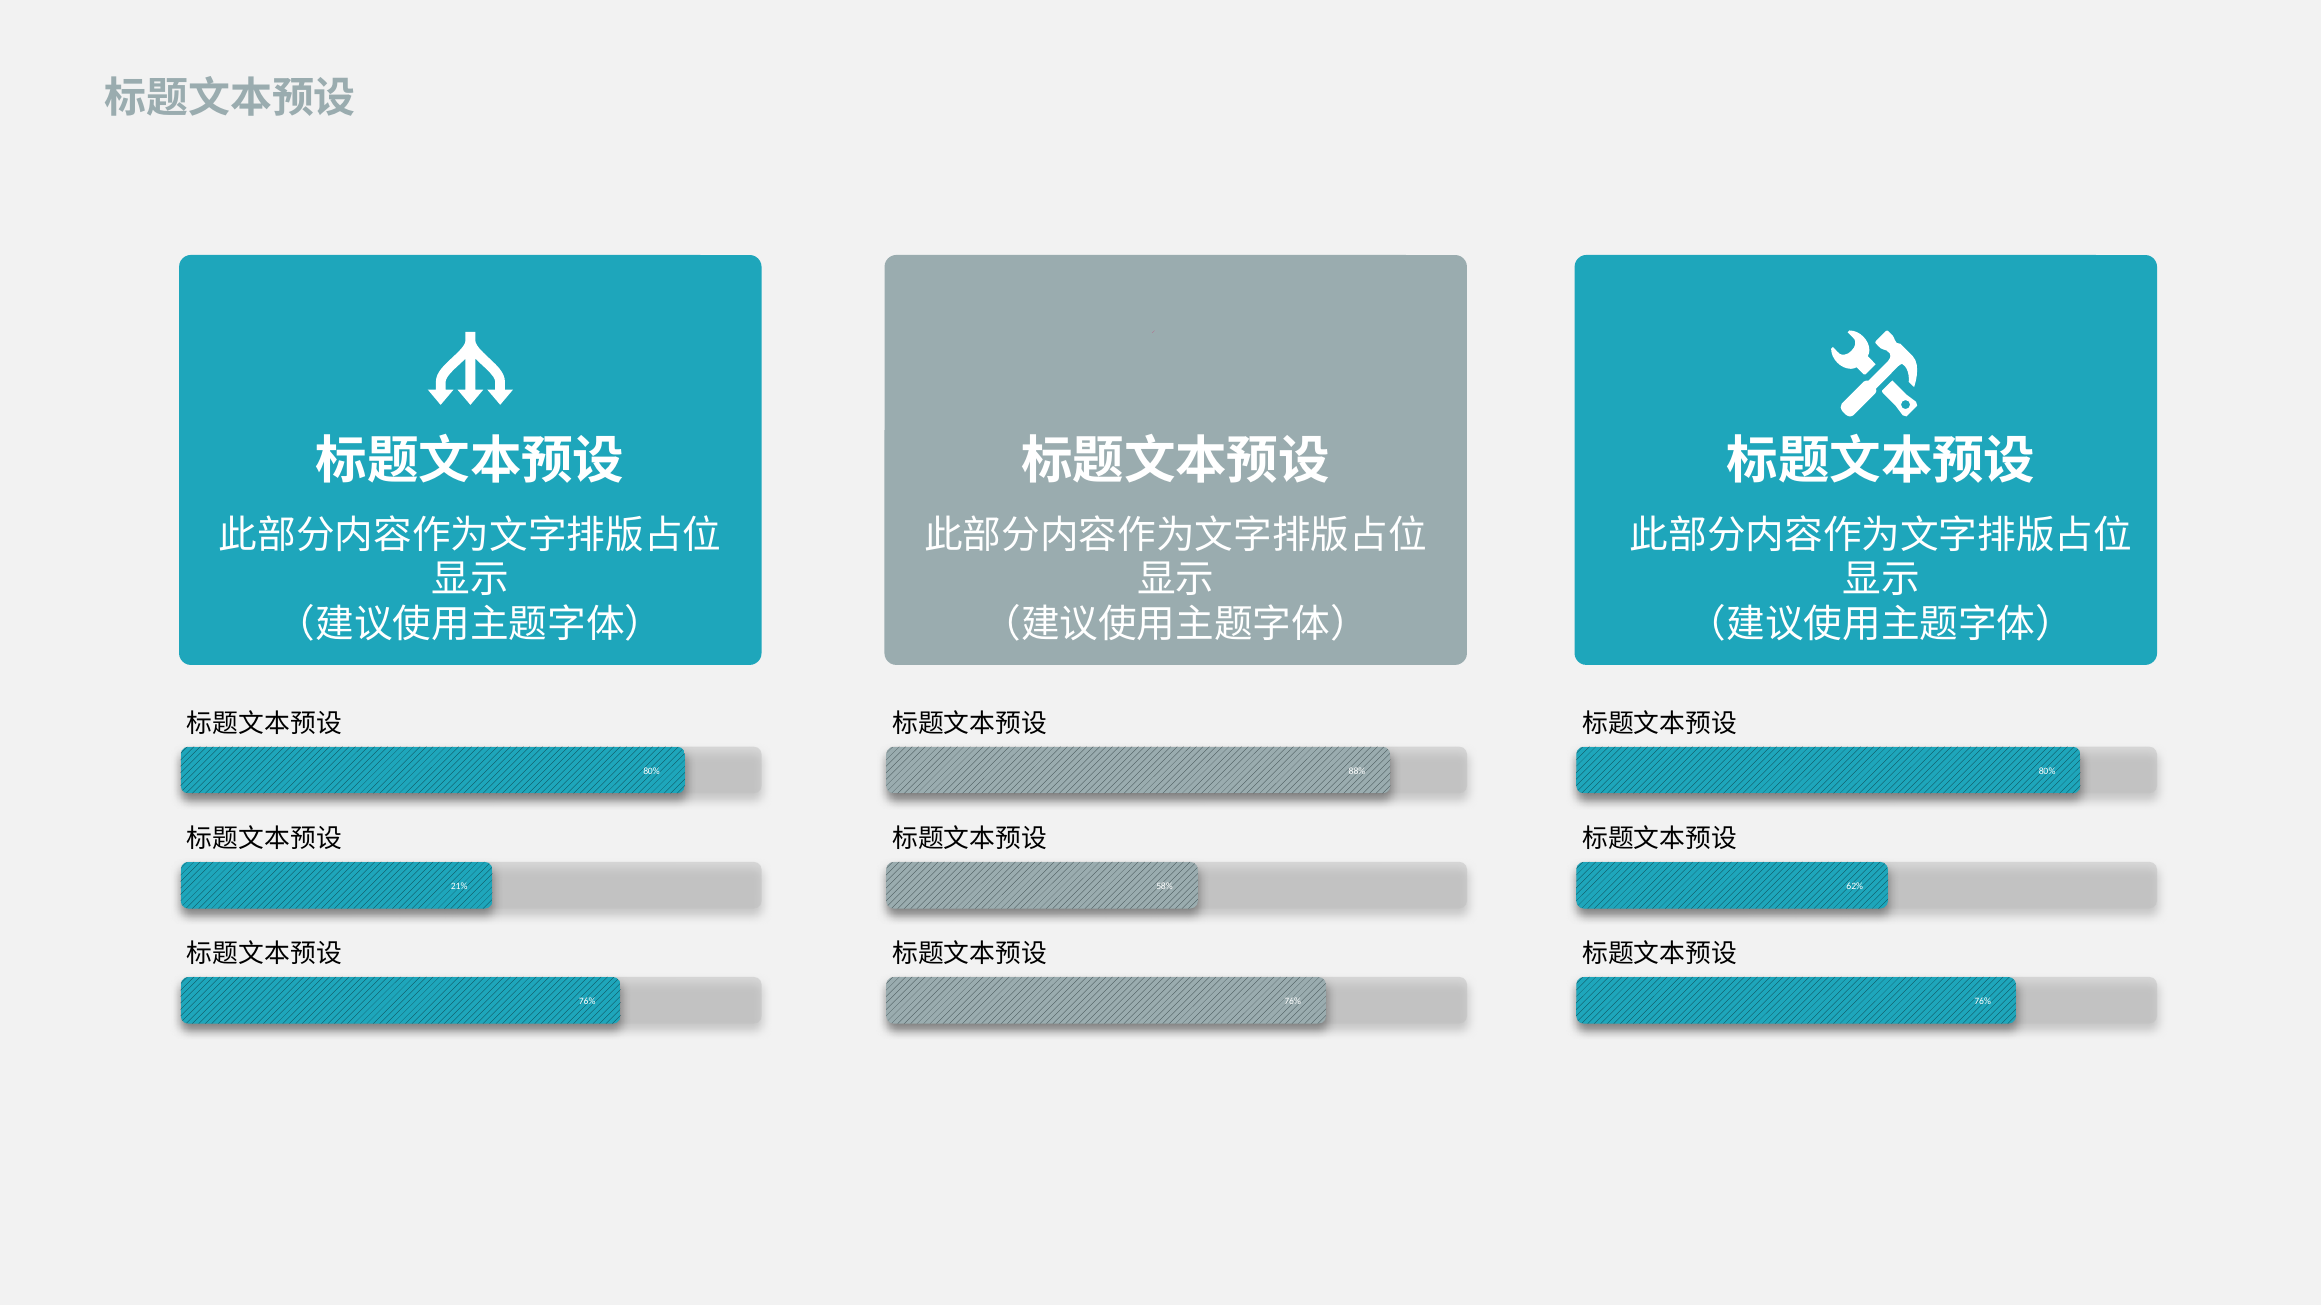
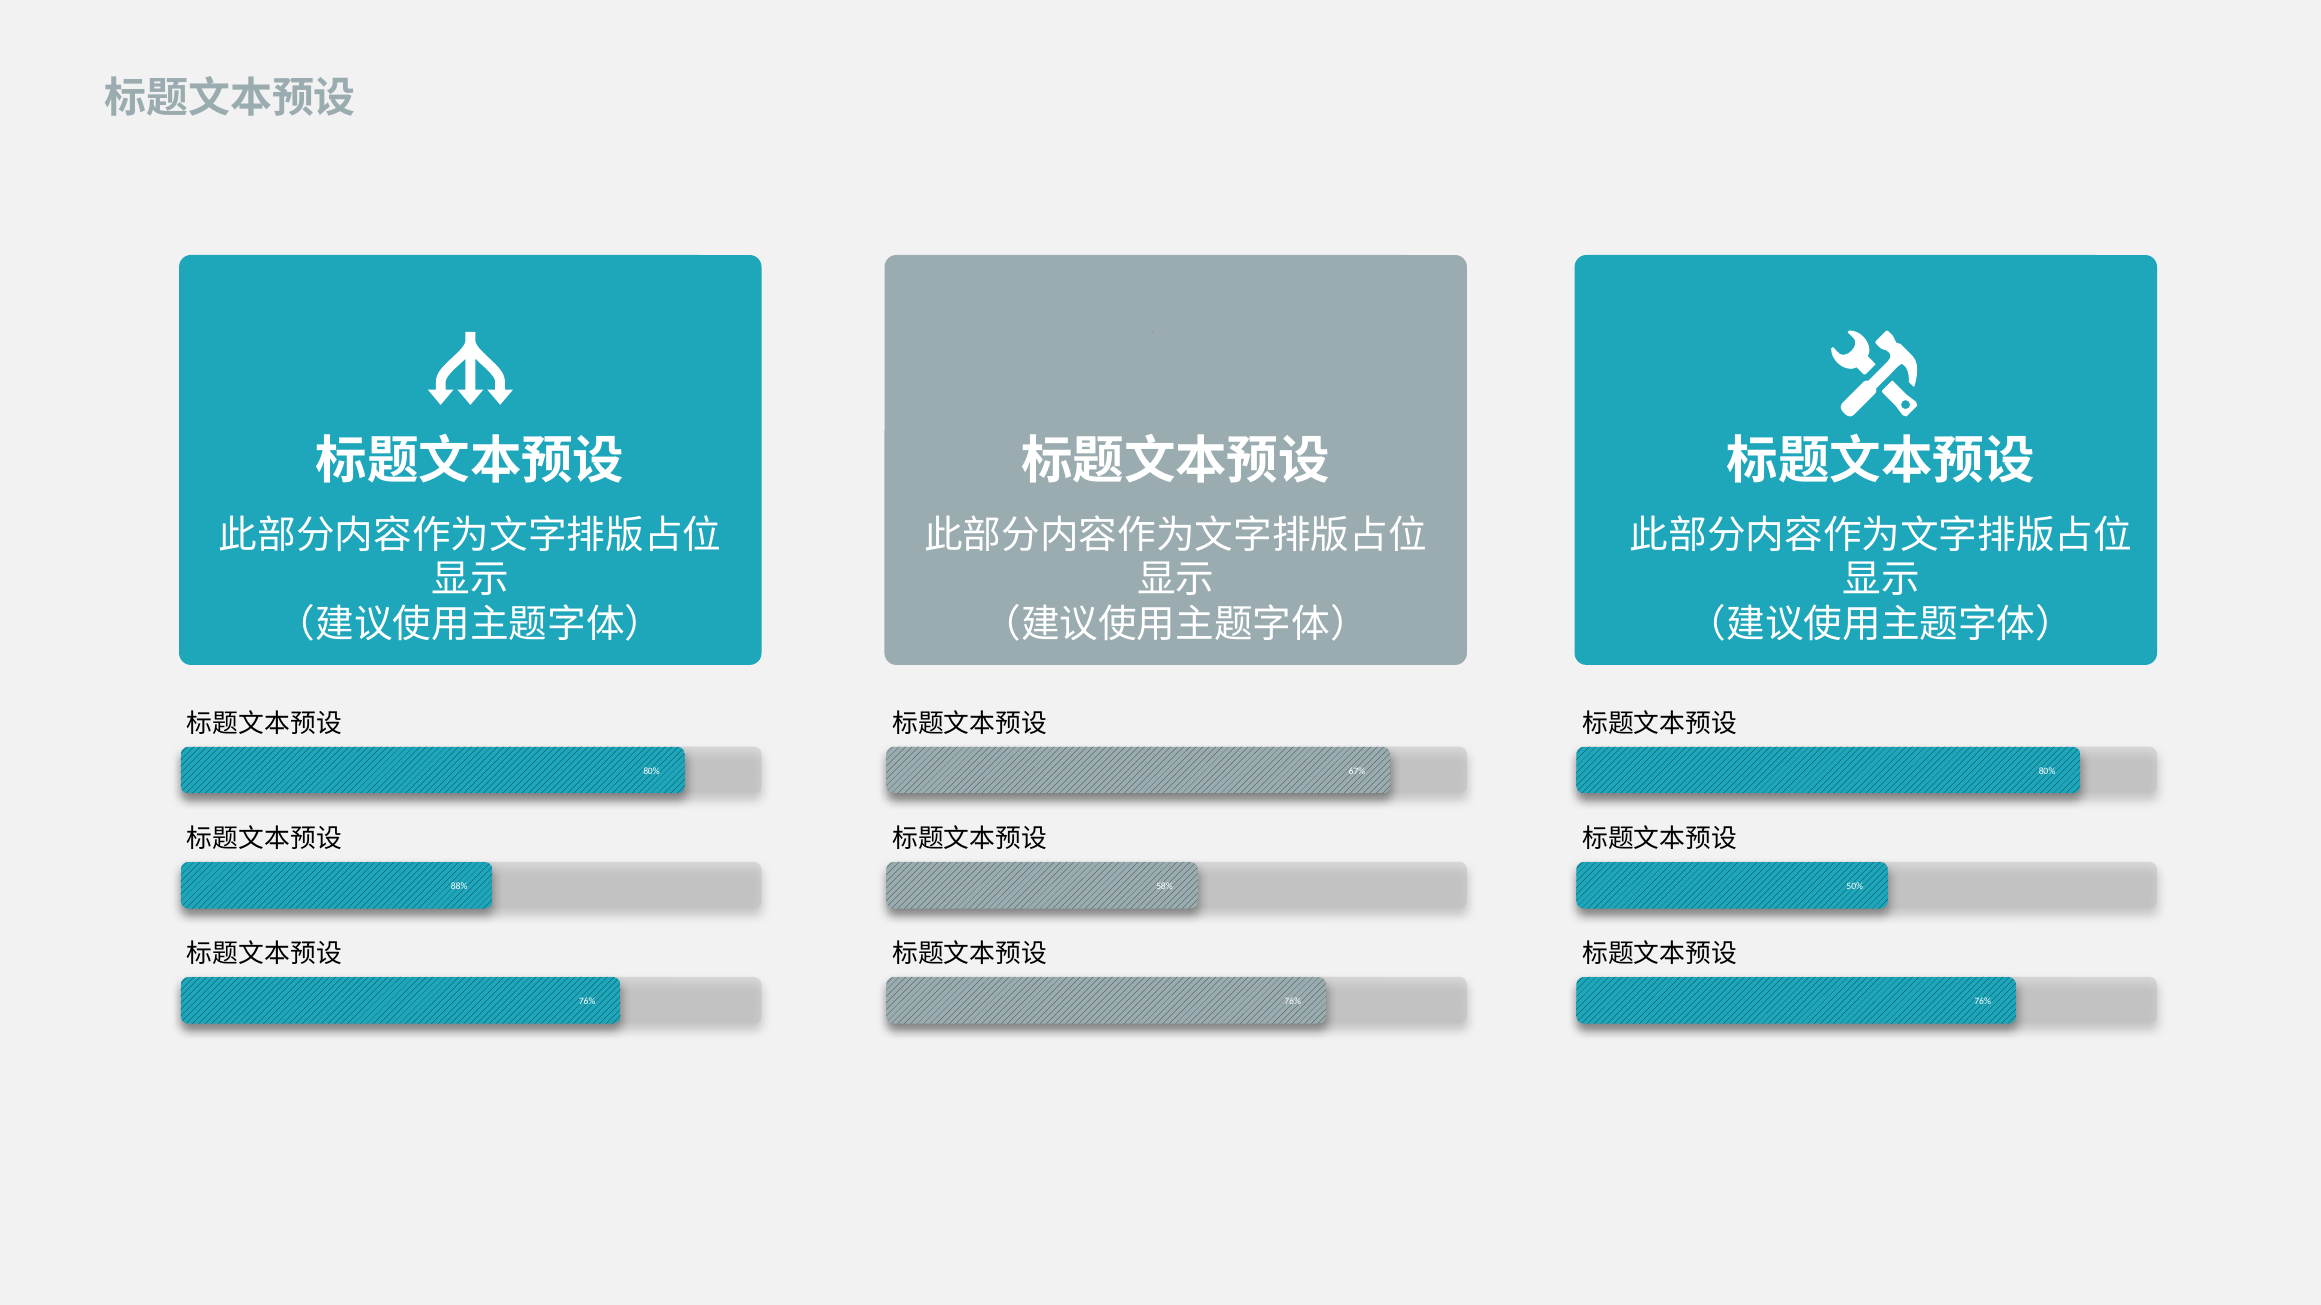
88%: 88% -> 67%
21%: 21% -> 88%
62%: 62% -> 50%
